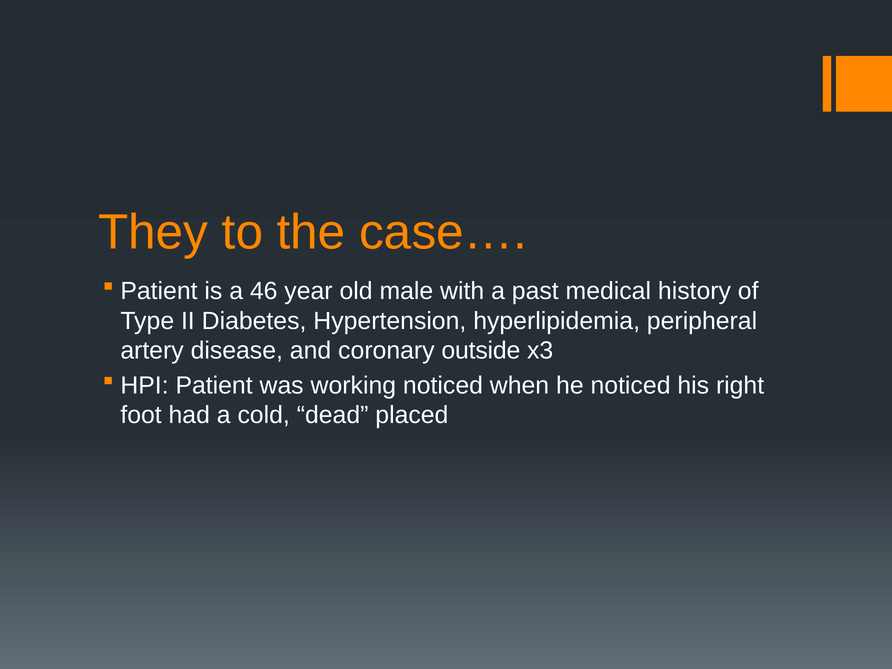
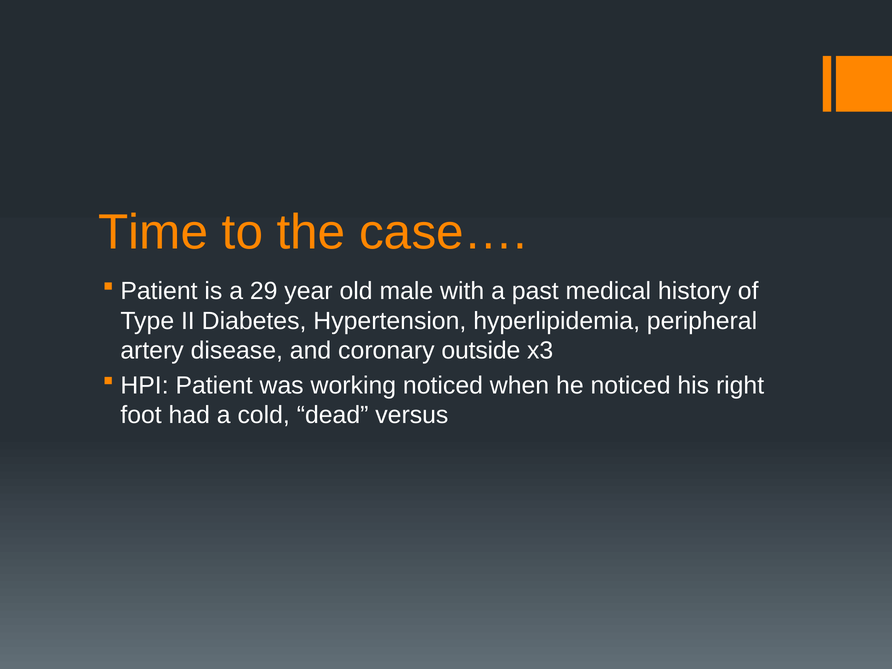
They: They -> Time
46: 46 -> 29
placed: placed -> versus
